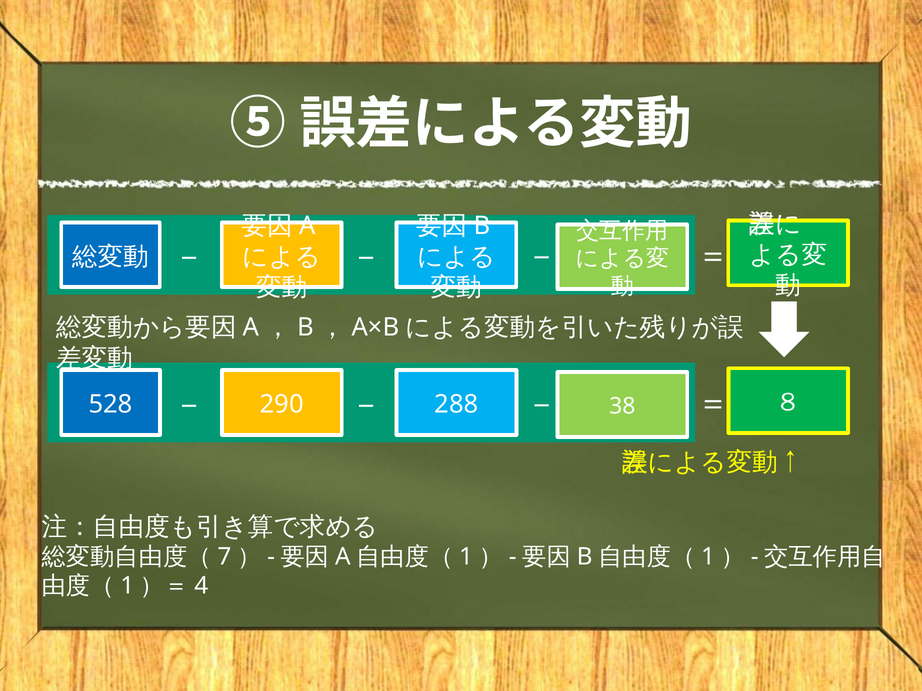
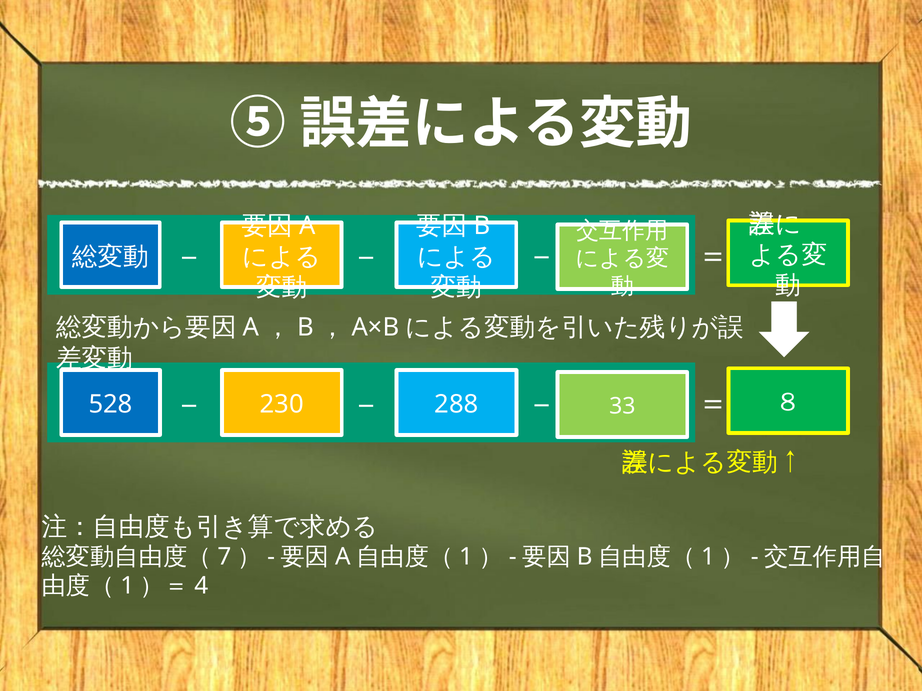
38: 38 -> 33
290: 290 -> 230
